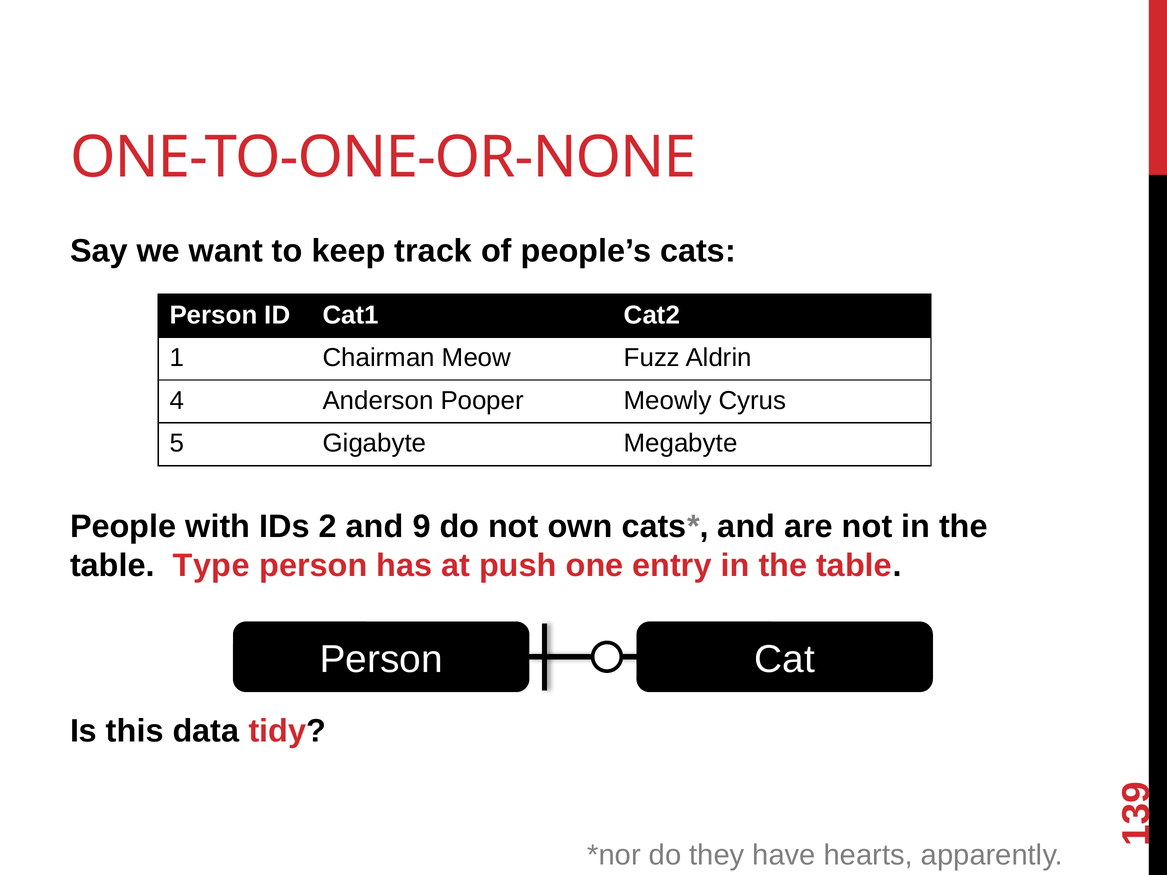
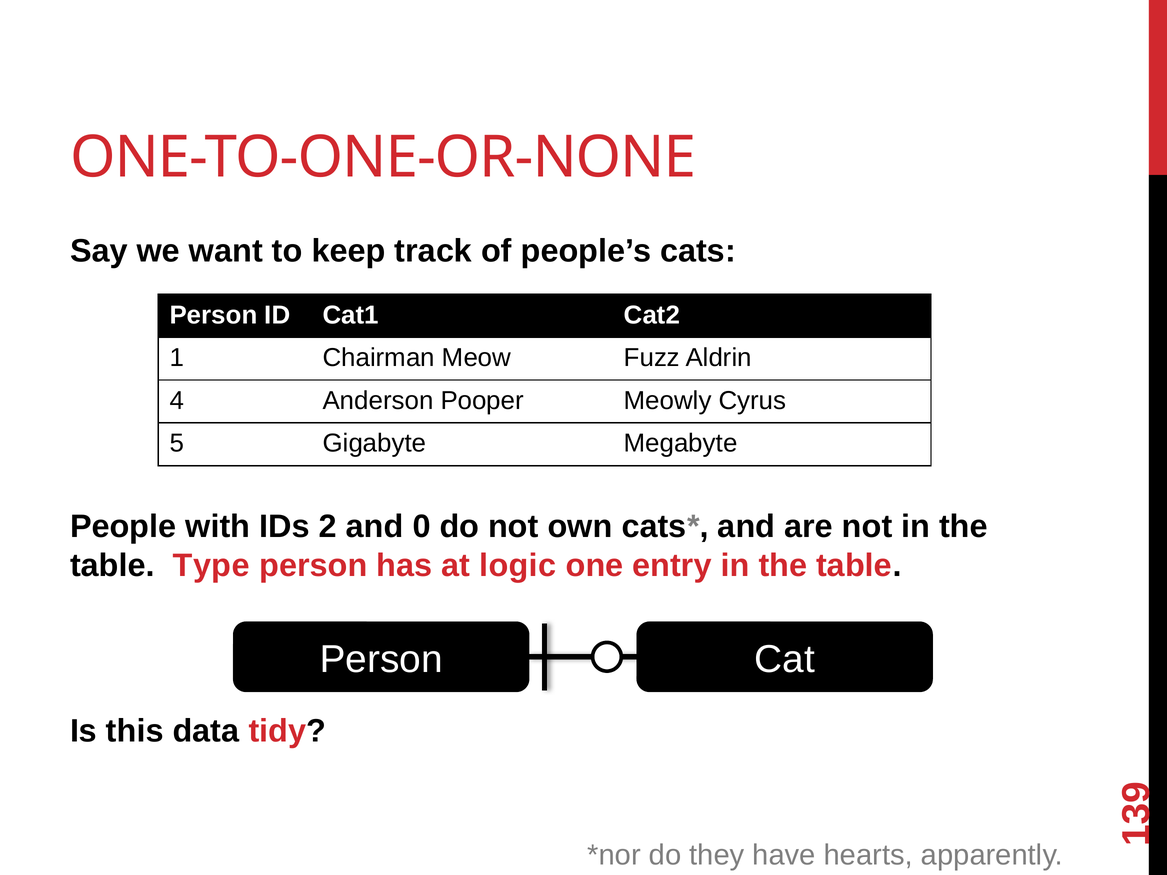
and 9: 9 -> 0
push: push -> logic
